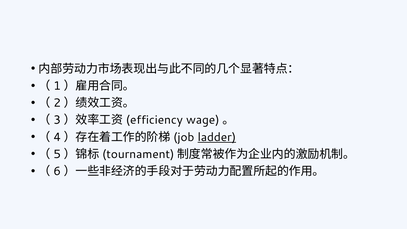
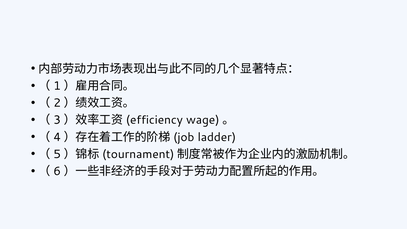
ladder underline: present -> none
